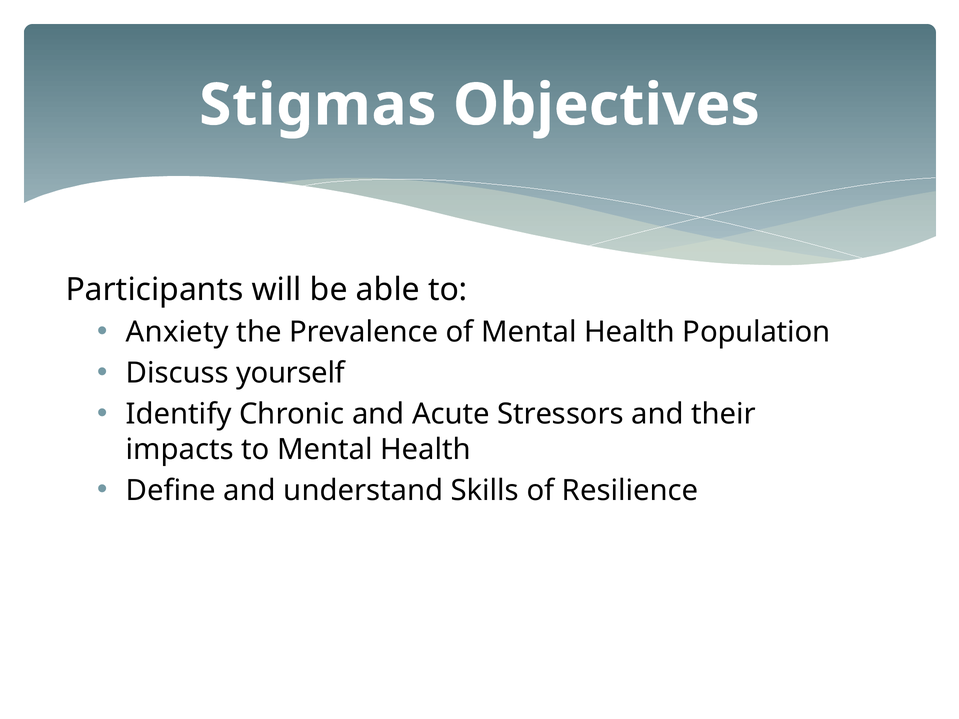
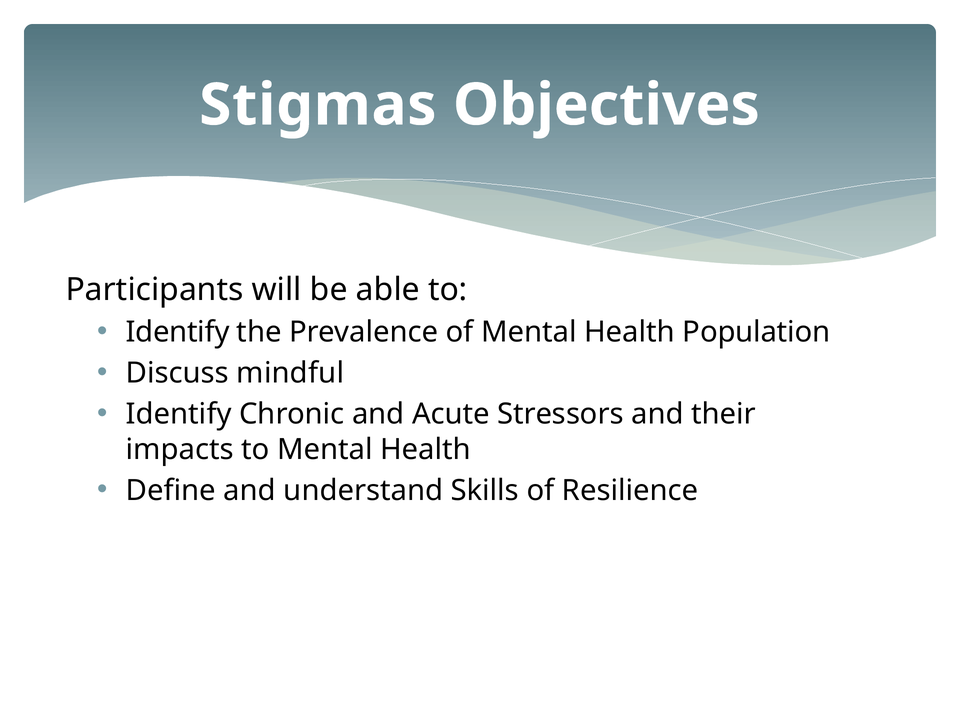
Anxiety at (177, 332): Anxiety -> Identify
yourself: yourself -> mindful
